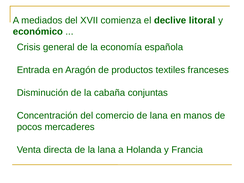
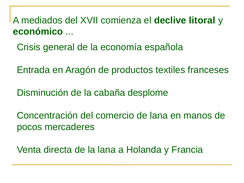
conjuntas: conjuntas -> desplome
